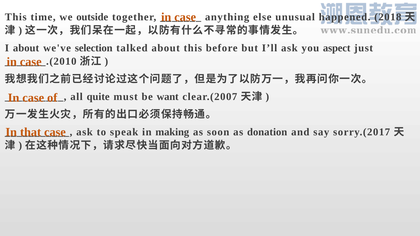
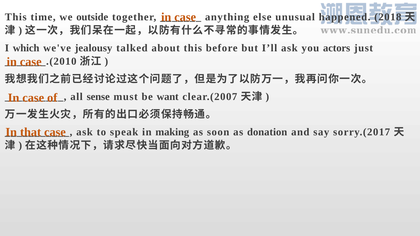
I about: about -> which
selection: selection -> jealousy
aspect: aspect -> actors
quite: quite -> sense
